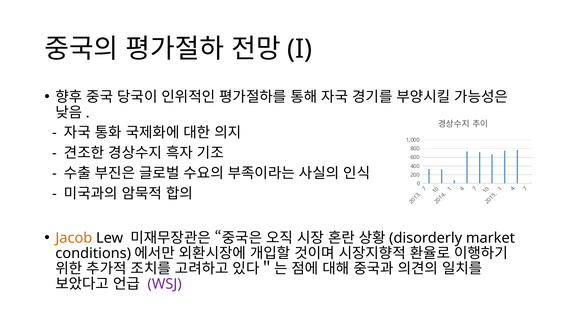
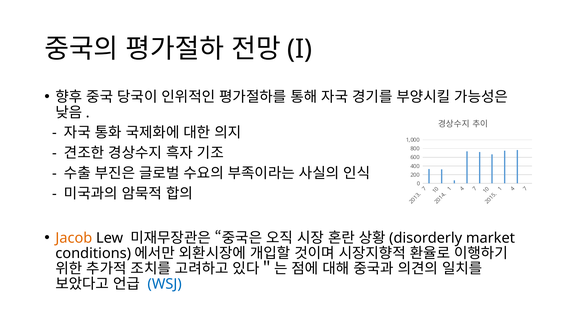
WSJ colour: purple -> blue
